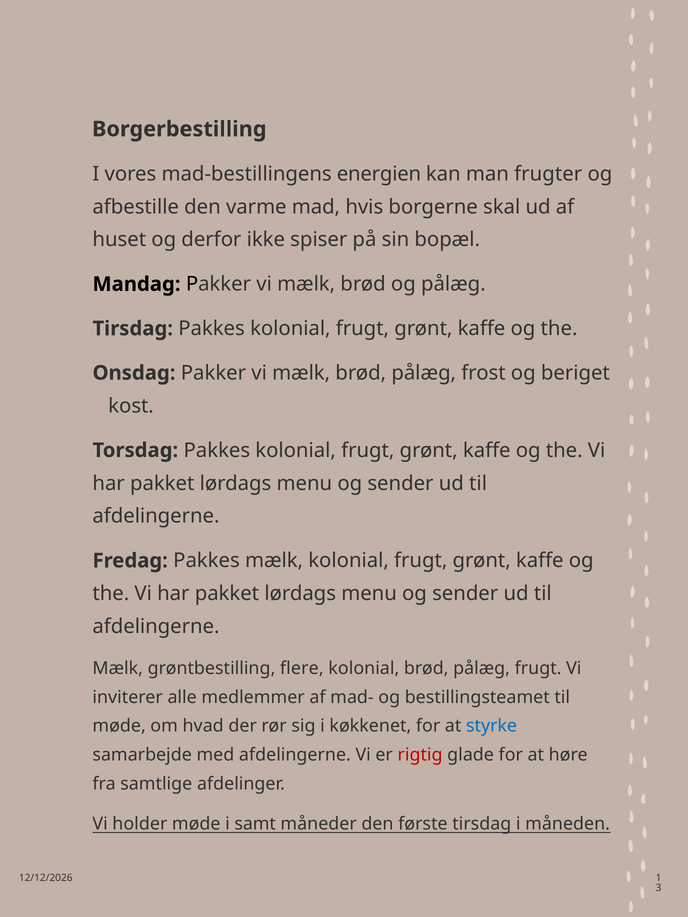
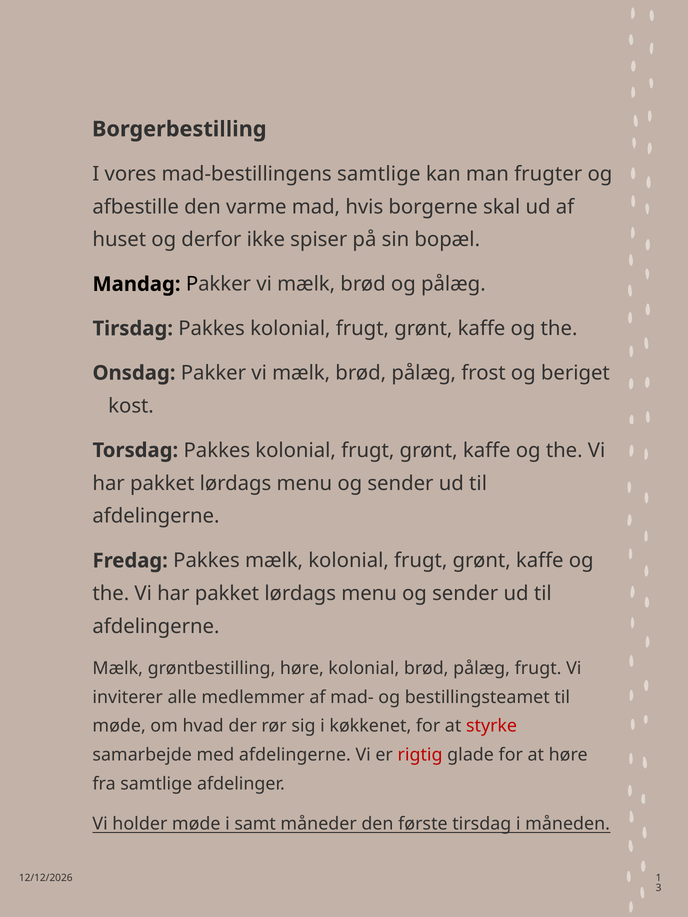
mad-bestillingens energien: energien -> samtlige
grøntbestilling flere: flere -> høre
styrke colour: blue -> red
